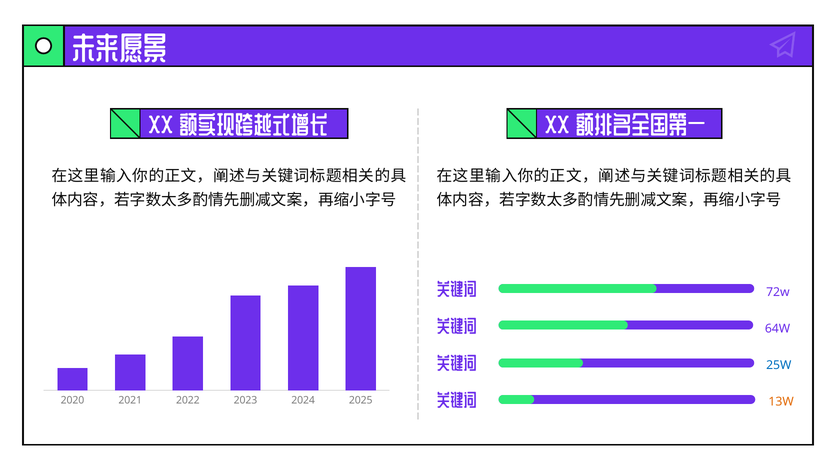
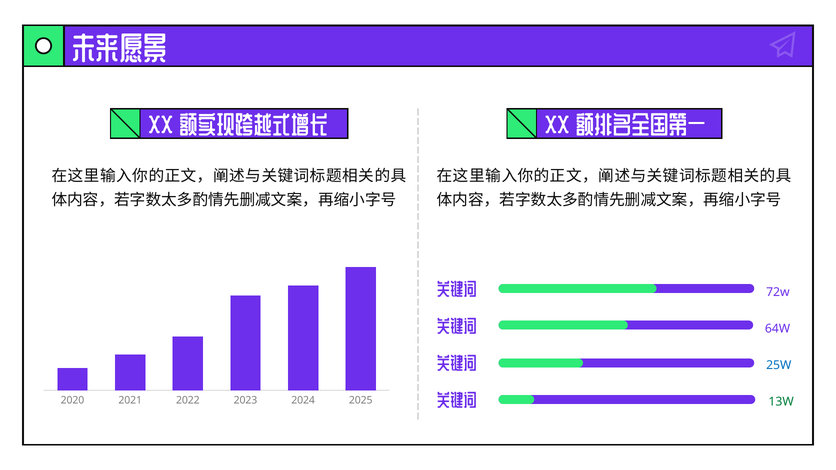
13W colour: orange -> green
